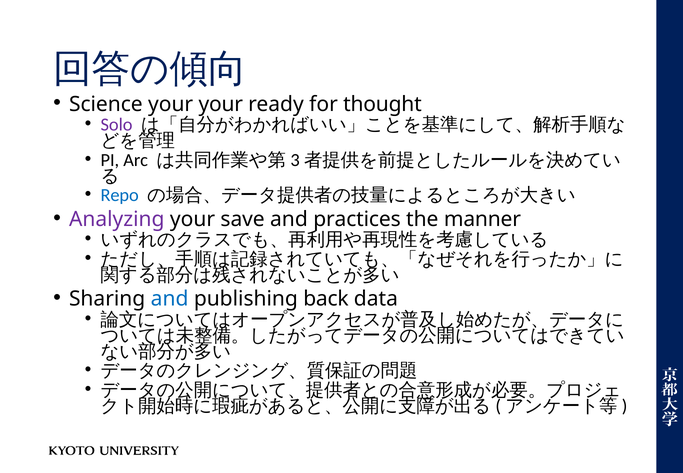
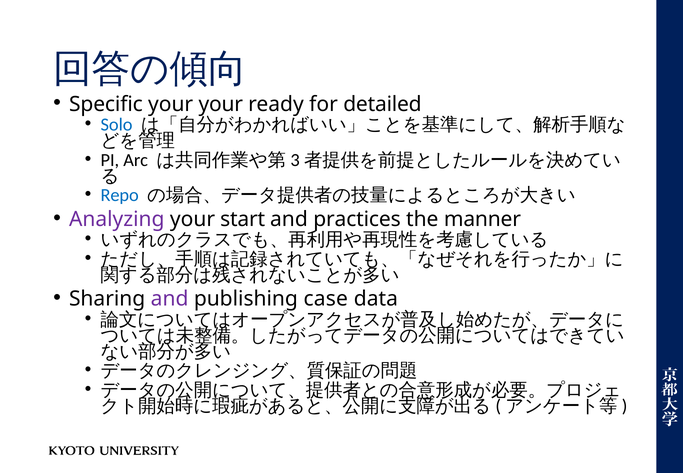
Science: Science -> Specific
thought: thought -> detailed
Solo colour: purple -> blue
save: save -> start
and at (170, 299) colour: blue -> purple
back: back -> case
